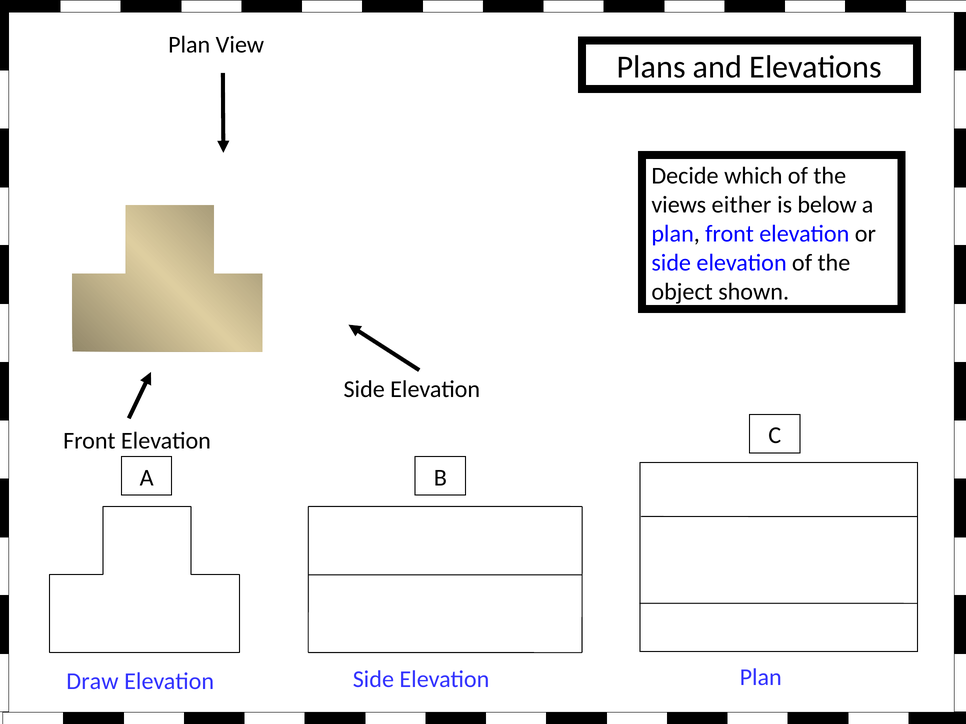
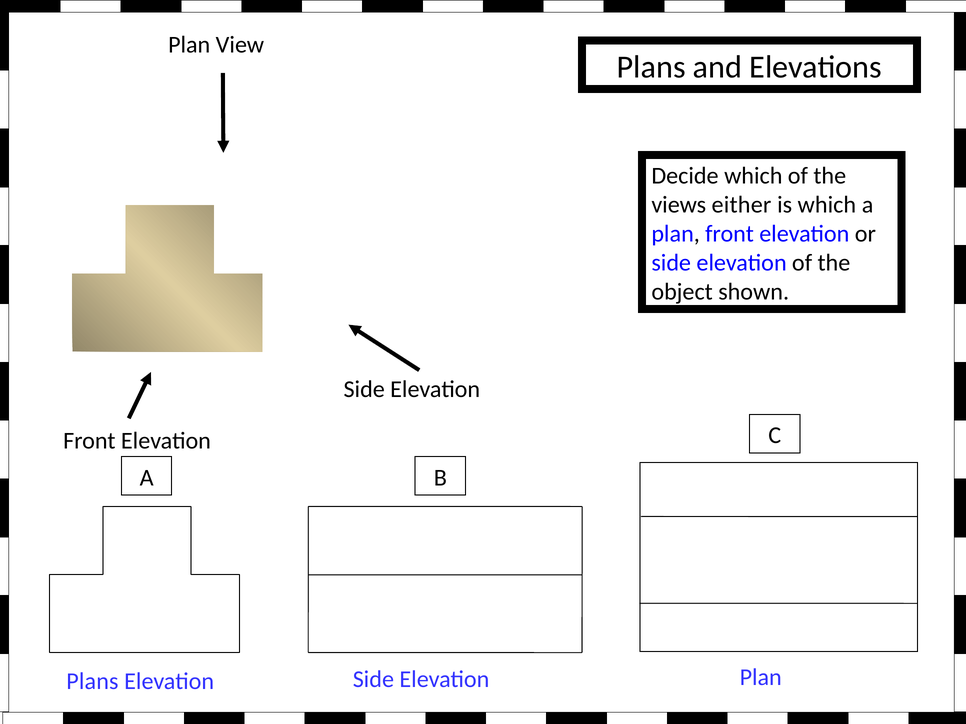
is below: below -> which
Draw at (92, 682): Draw -> Plans
